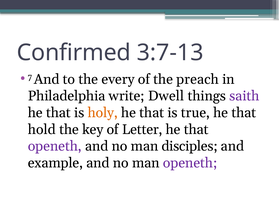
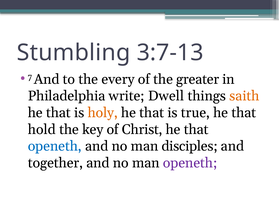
Confirmed: Confirmed -> Stumbling
preach: preach -> greater
saith colour: purple -> orange
Letter: Letter -> Christ
openeth at (55, 146) colour: purple -> blue
example: example -> together
